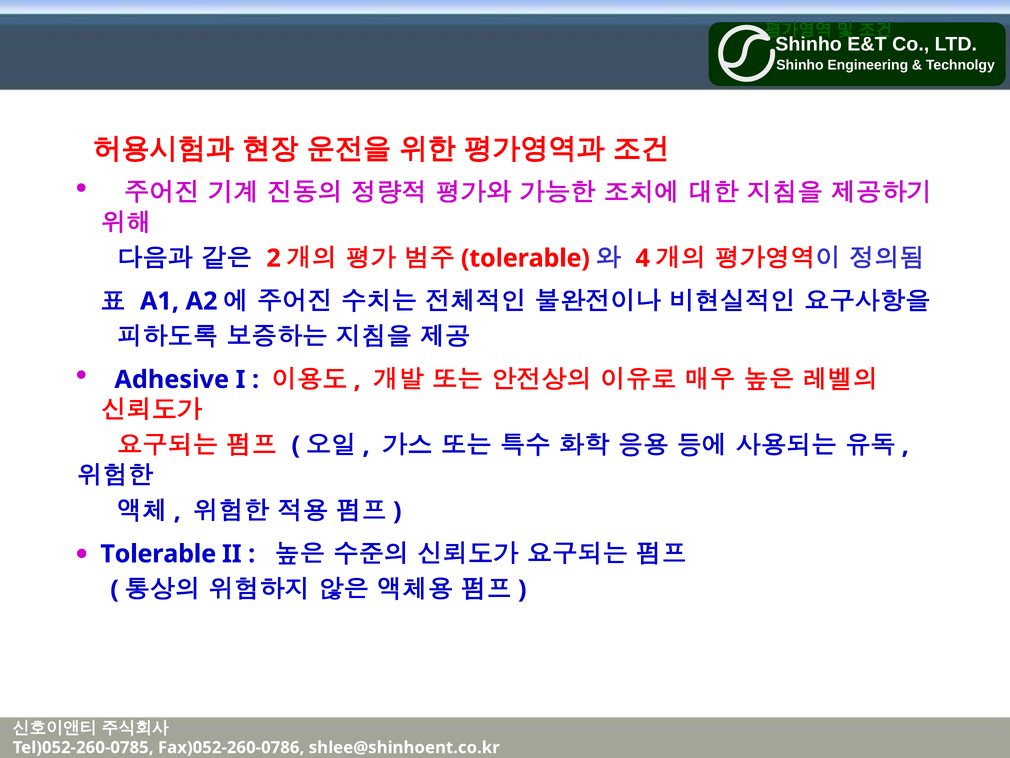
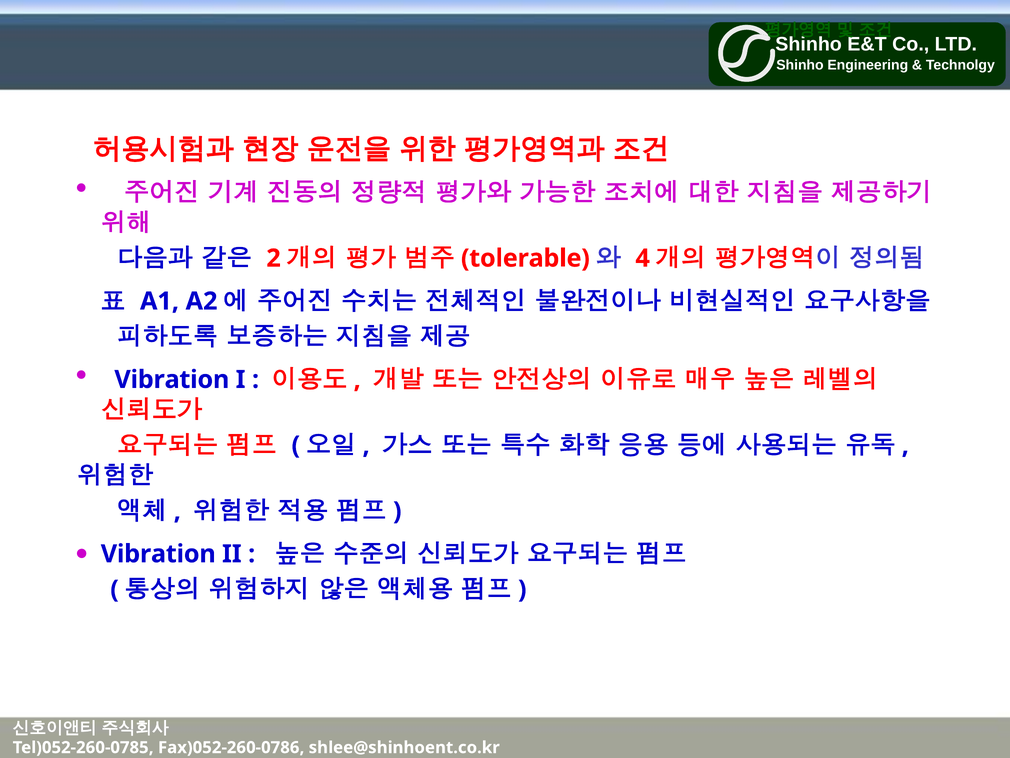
Adhesive at (172, 379): Adhesive -> Vibration
Tolerable at (158, 554): Tolerable -> Vibration
